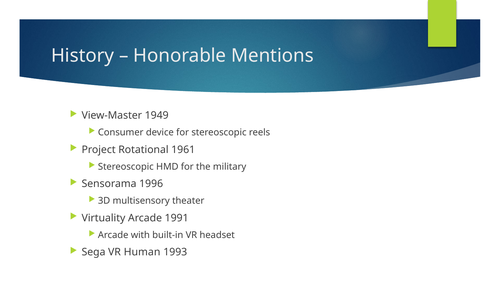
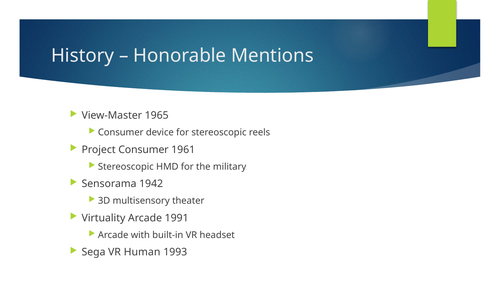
1949: 1949 -> 1965
Project Rotational: Rotational -> Consumer
1996: 1996 -> 1942
